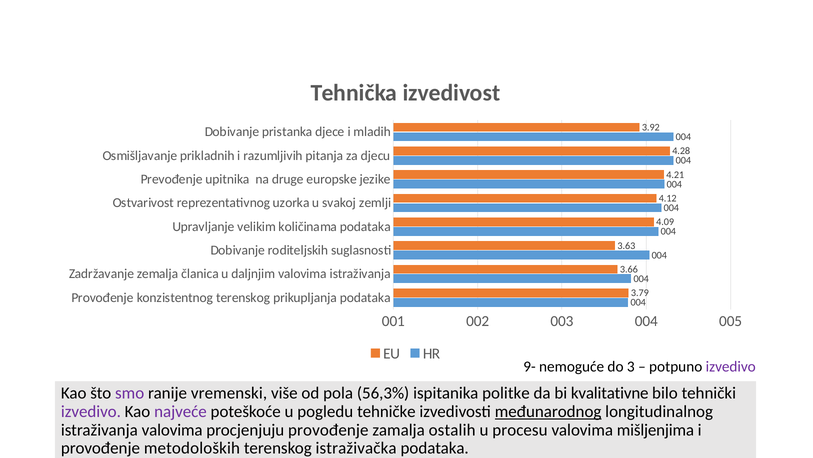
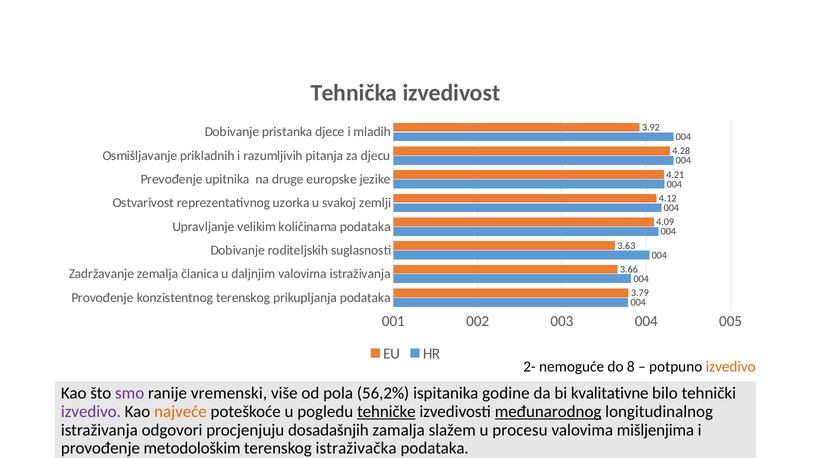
9-: 9- -> 2-
3: 3 -> 8
izvedivo at (731, 366) colour: purple -> orange
56,3%: 56,3% -> 56,2%
politke: politke -> godine
najveće colour: purple -> orange
tehničke underline: none -> present
istraživanja valovima: valovima -> odgovori
procjenjuju provođenje: provođenje -> dosadašnjih
ostalih: ostalih -> slažem
metodoloških: metodoloških -> metodološkim
